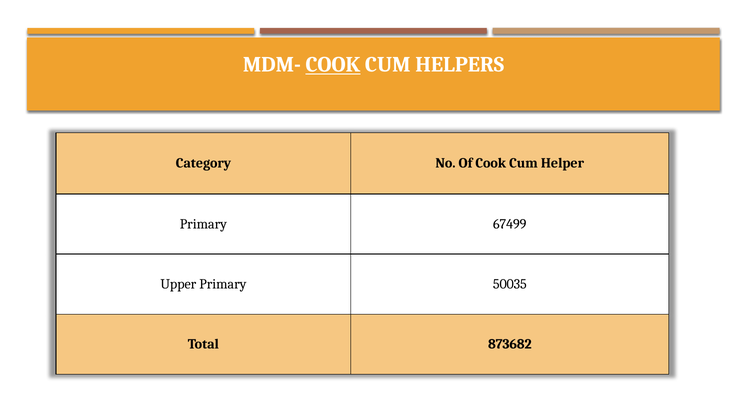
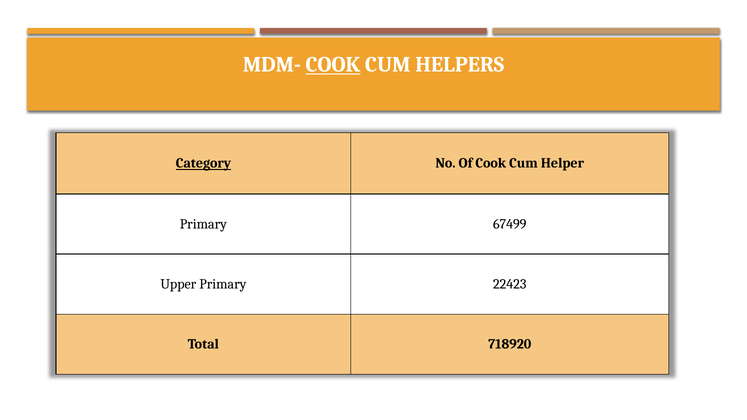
Category underline: none -> present
50035: 50035 -> 22423
873682: 873682 -> 718920
